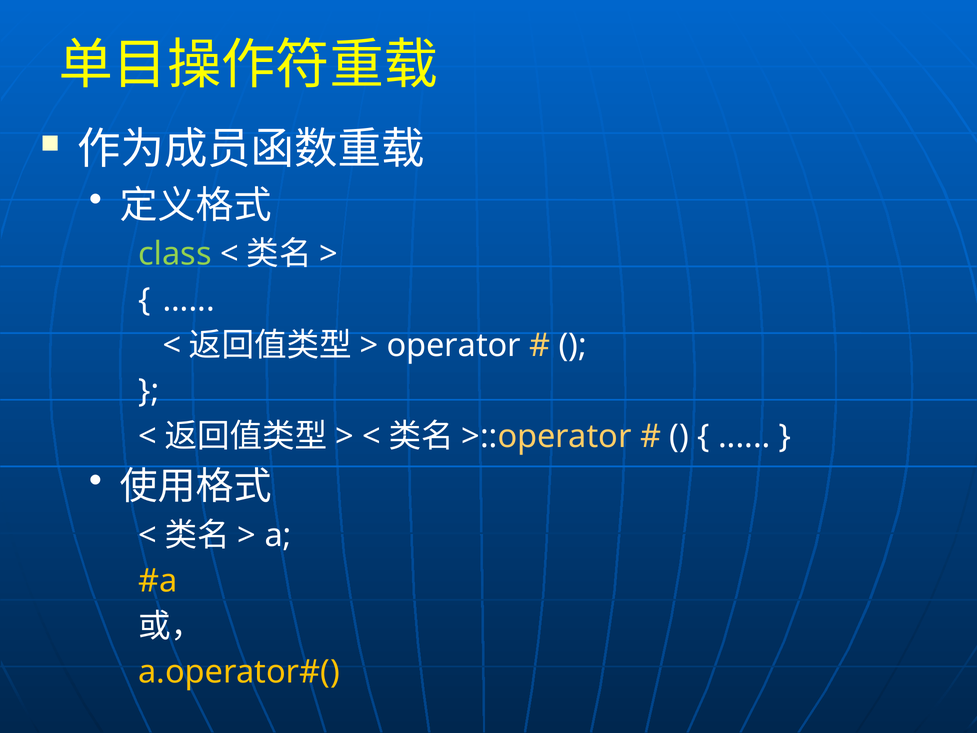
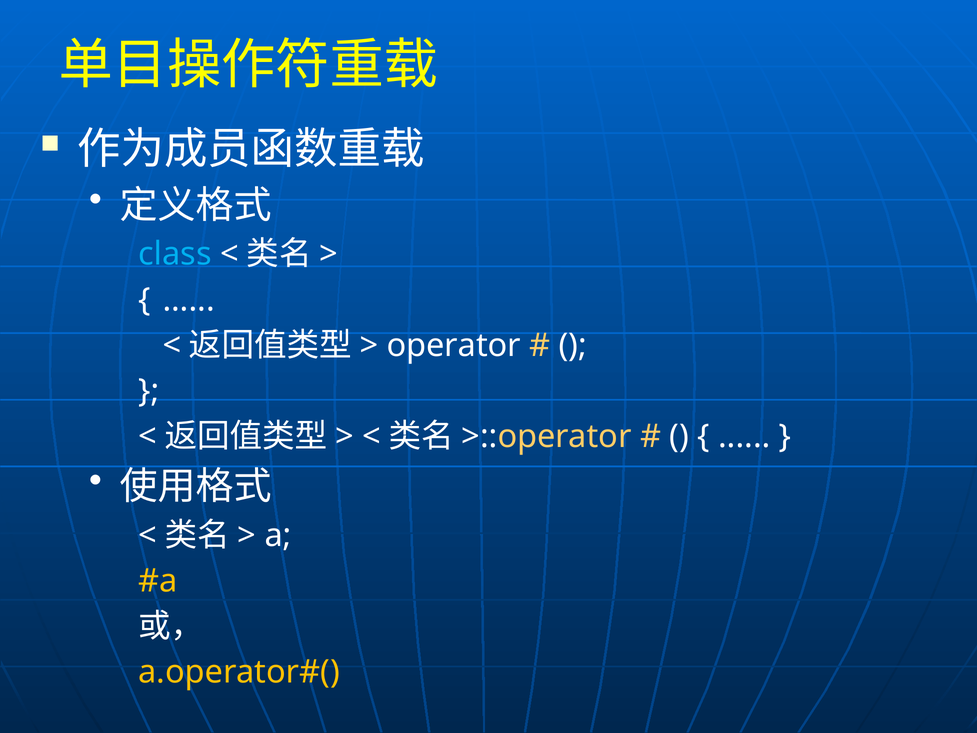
class colour: light green -> light blue
